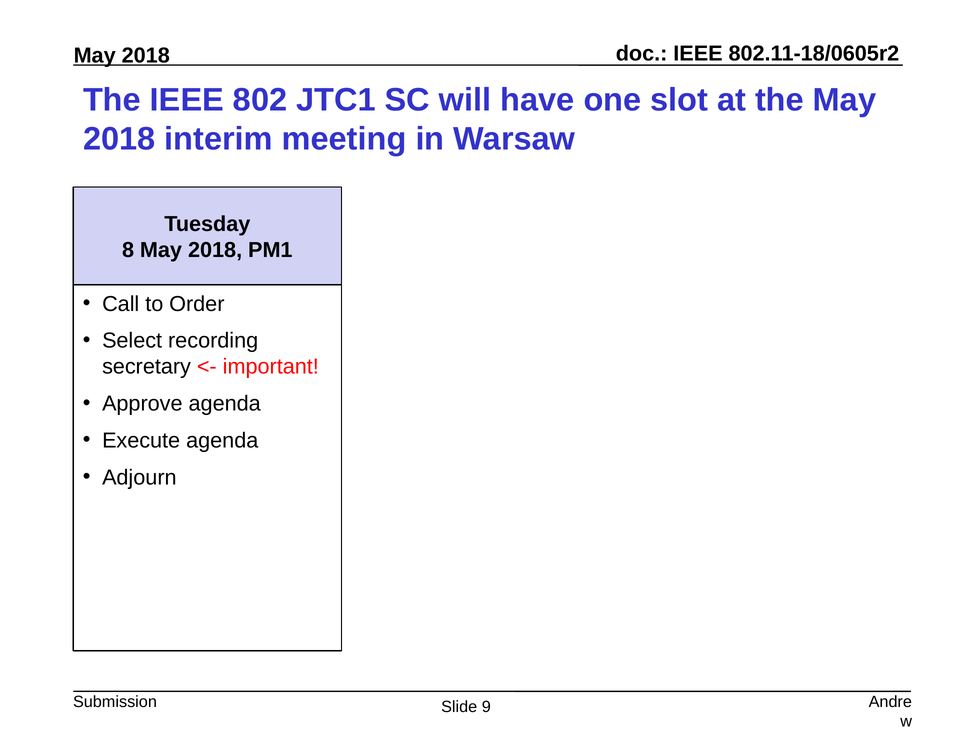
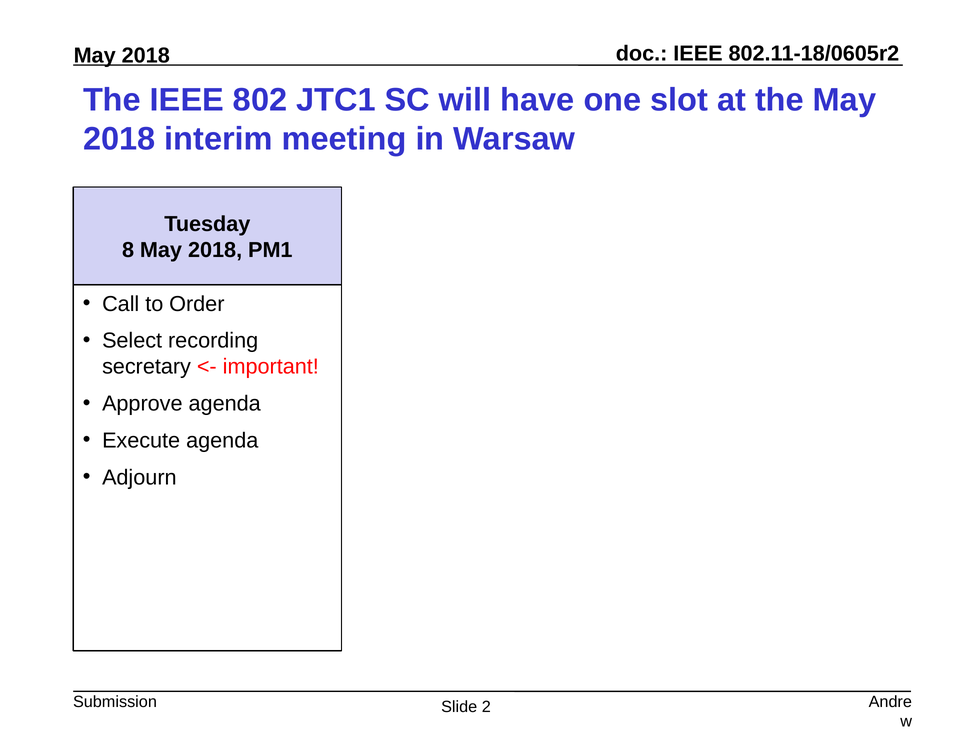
9: 9 -> 2
